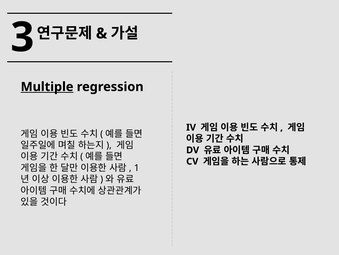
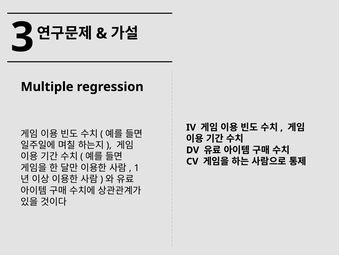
Multiple underline: present -> none
